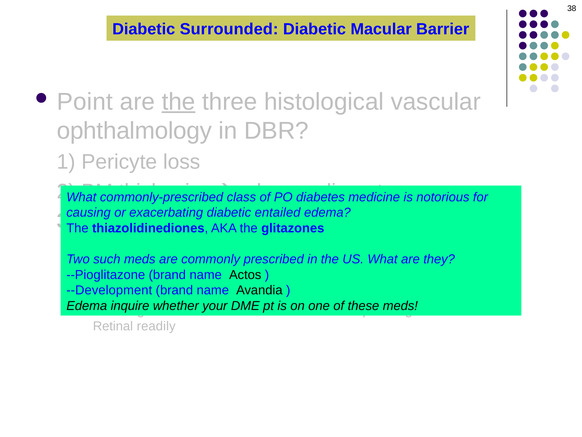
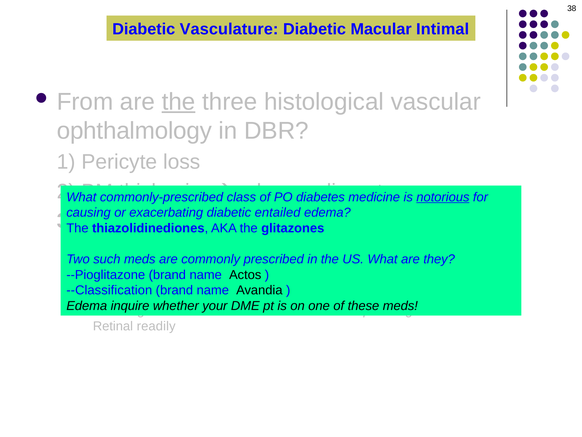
Surrounded: Surrounded -> Vasculature
Macular Barrier: Barrier -> Intimal
Point: Point -> From
notorious underline: none -> present
--Development: --Development -> --Classification
